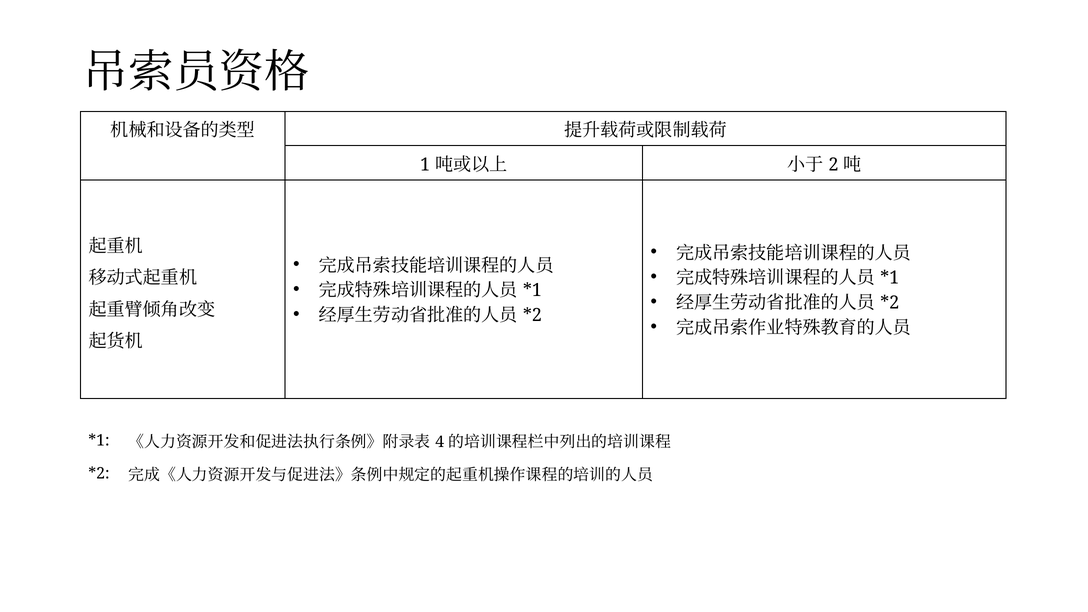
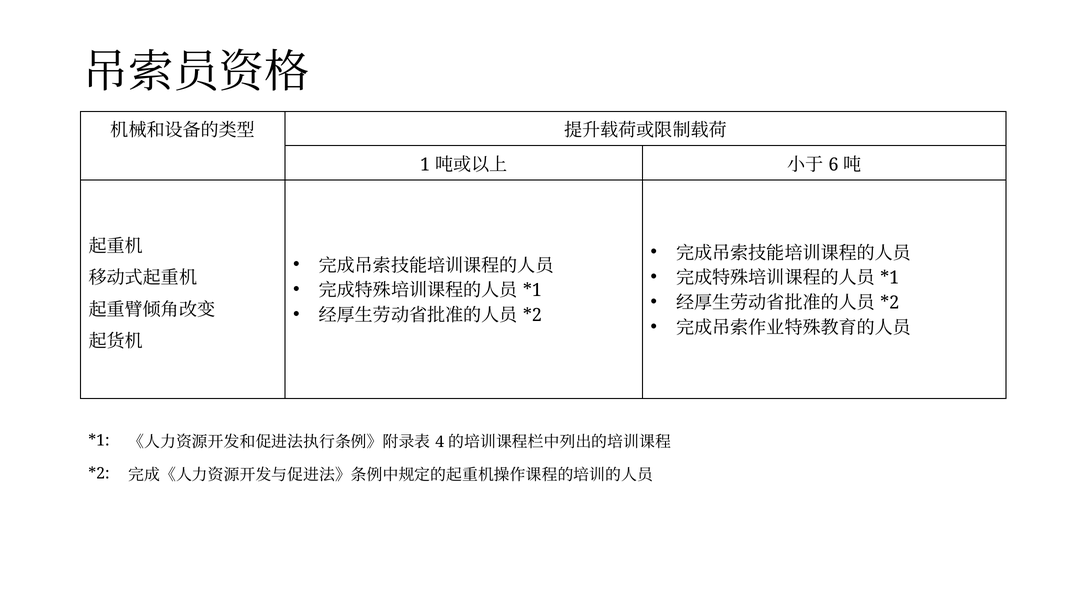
2: 2 -> 6
